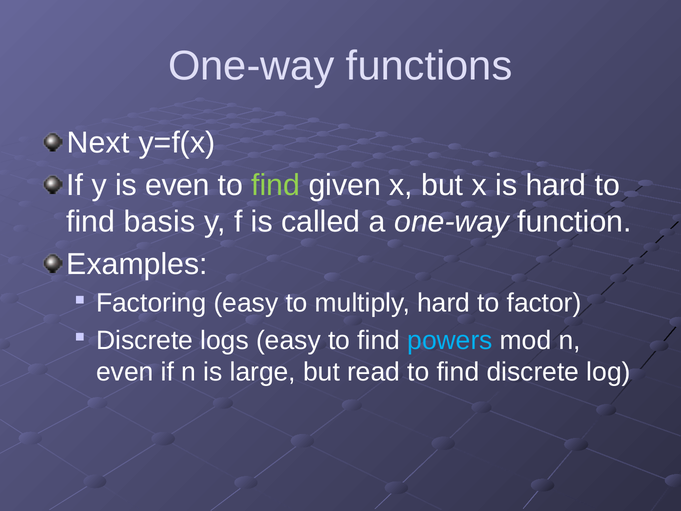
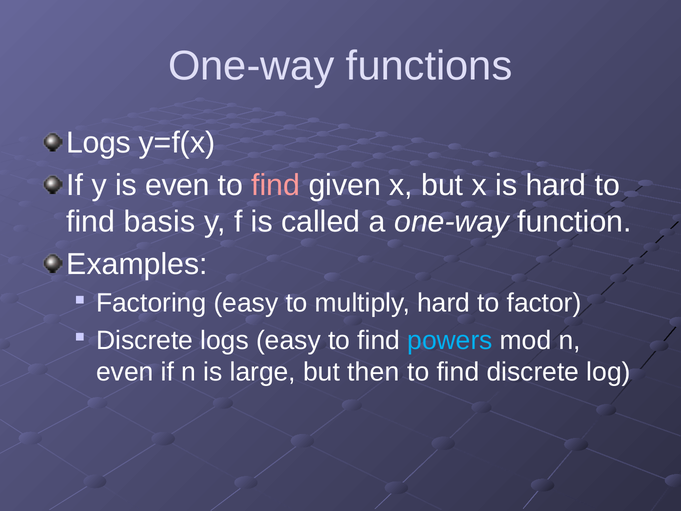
Next at (98, 143): Next -> Logs
find at (276, 185) colour: light green -> pink
read: read -> then
